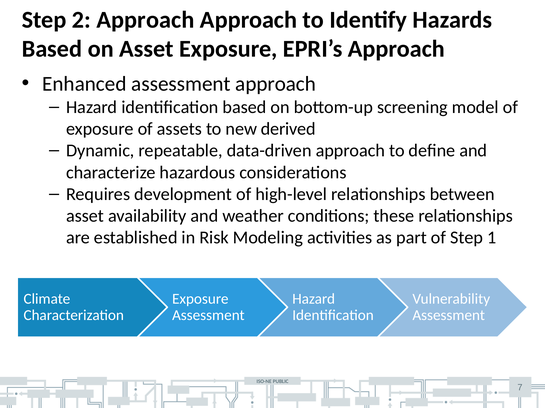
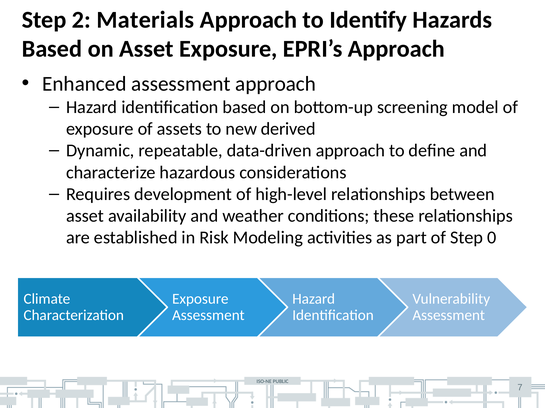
2 Approach: Approach -> Materials
1: 1 -> 0
